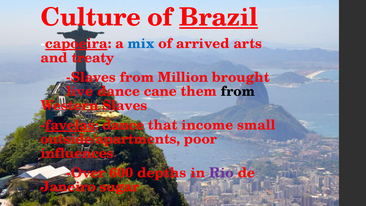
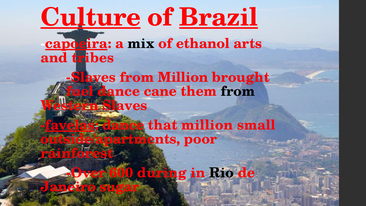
Culture underline: none -> present
mix colour: blue -> black
arrived: arrived -> ethanol
treaty: treaty -> tribes
live: live -> fuel
that income: income -> million
influences: influences -> rainforest
depths: depths -> during
Rio colour: purple -> black
